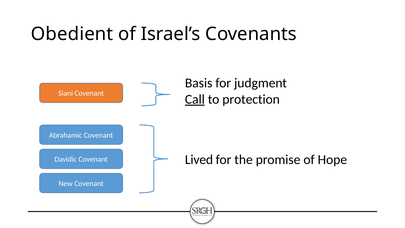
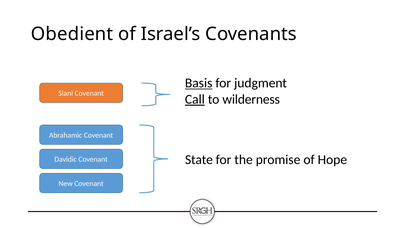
Basis underline: none -> present
protection: protection -> wilderness
Lived: Lived -> State
